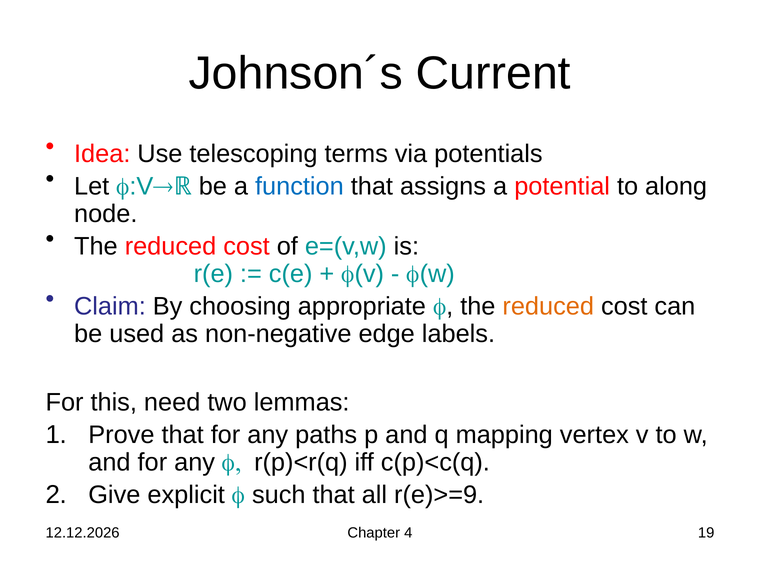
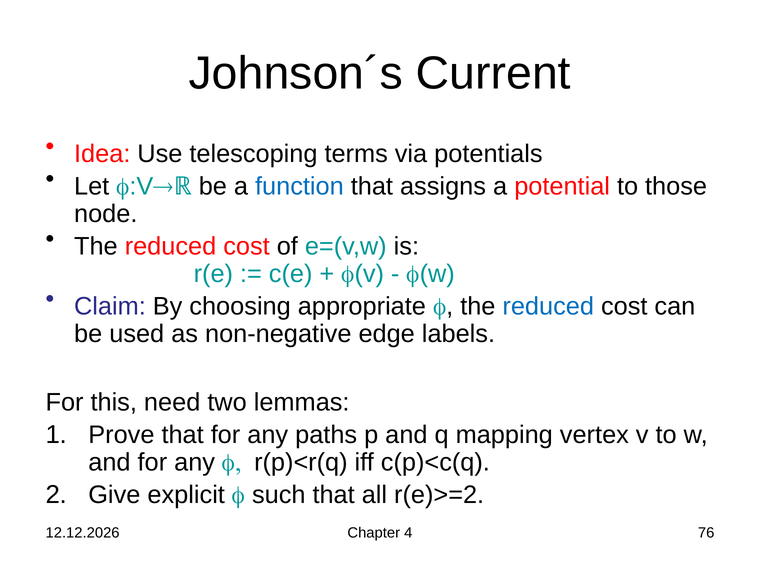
along: along -> those
reduced at (548, 306) colour: orange -> blue
r(e)>=9: r(e)>=9 -> r(e)>=2
19: 19 -> 76
